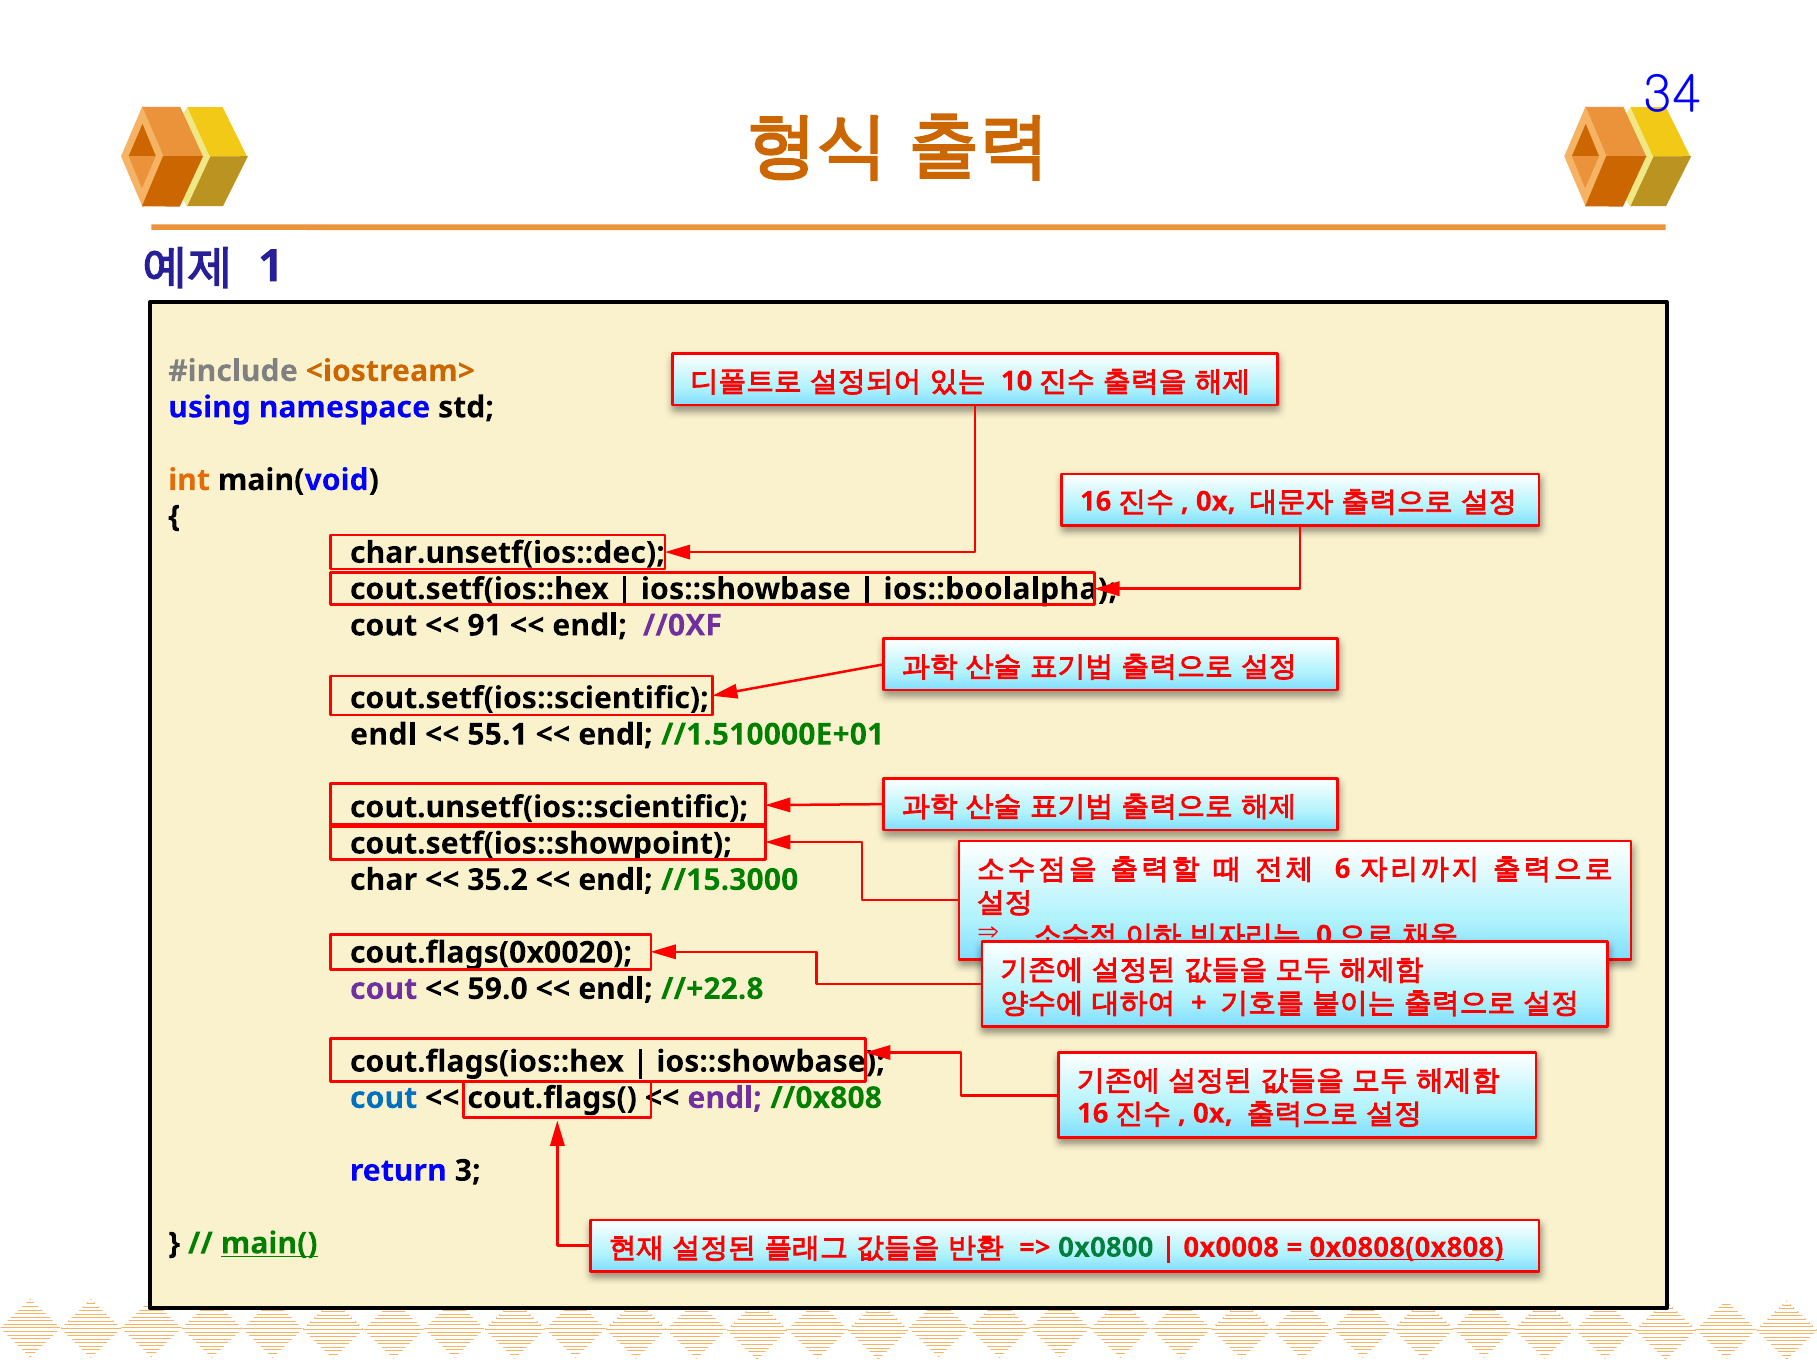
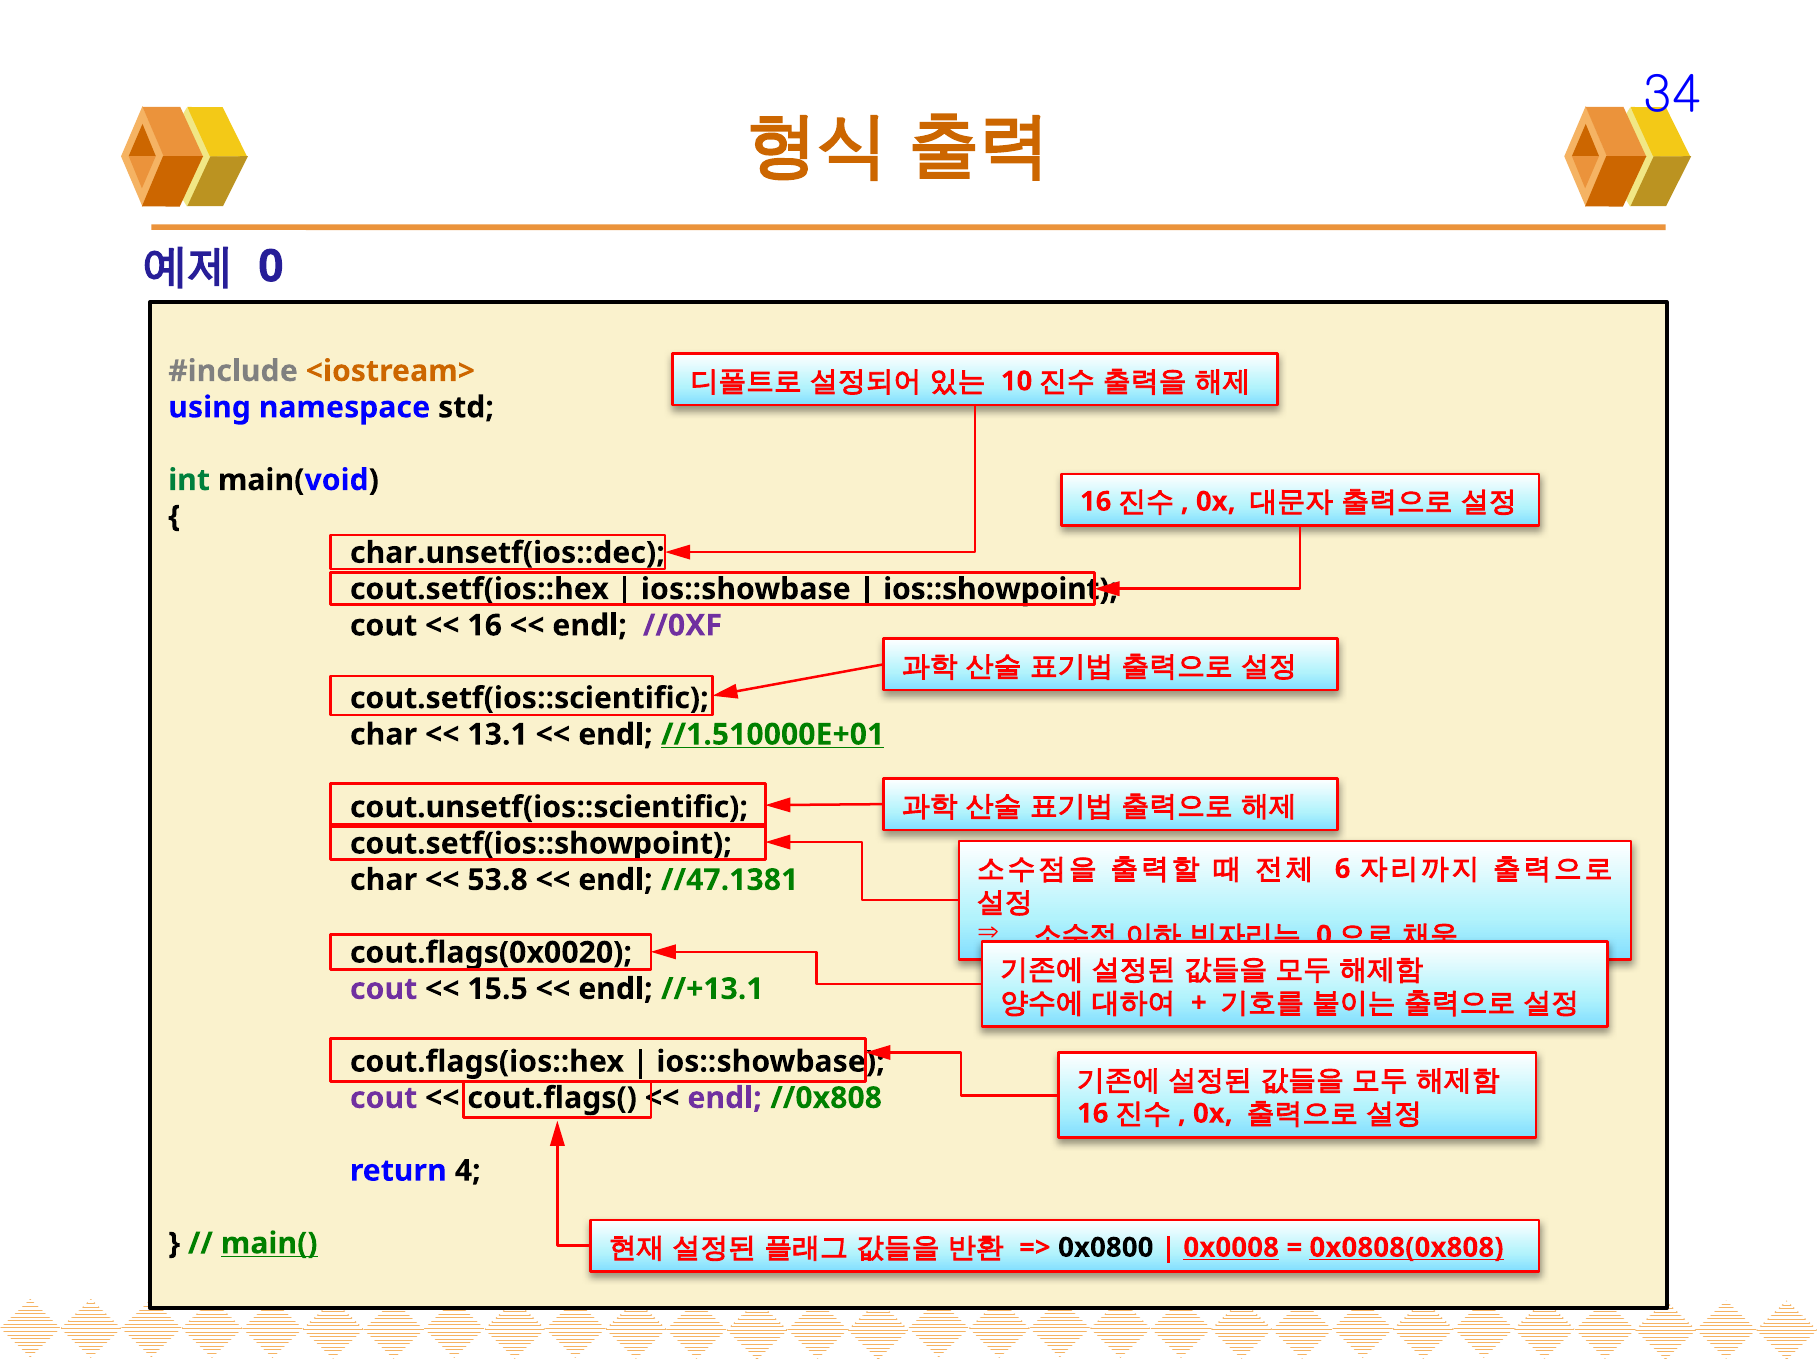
1 at (271, 266): 1 -> 0
int colour: orange -> green
ios::boolalpha: ios::boolalpha -> ios::showpoint
91 at (485, 625): 91 -> 16
endl at (383, 734): endl -> char
55.1: 55.1 -> 13.1
//1.510000E+01 underline: none -> present
35.2: 35.2 -> 53.8
//15.3000: //15.3000 -> //47.1381
59.0: 59.0 -> 15.5
//+22.8: //+22.8 -> //+13.1
cout at (384, 1098) colour: blue -> purple
3: 3 -> 4
0x0800 colour: green -> black
0x0008 underline: none -> present
